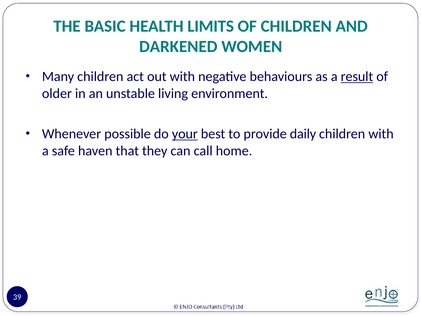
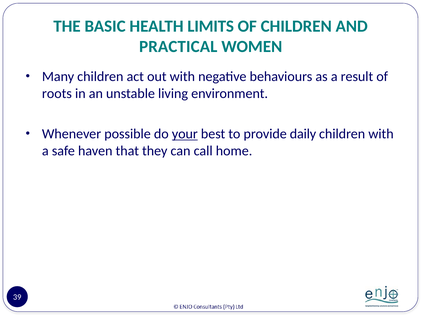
DARKENED: DARKENED -> PRACTICAL
result underline: present -> none
older: older -> roots
